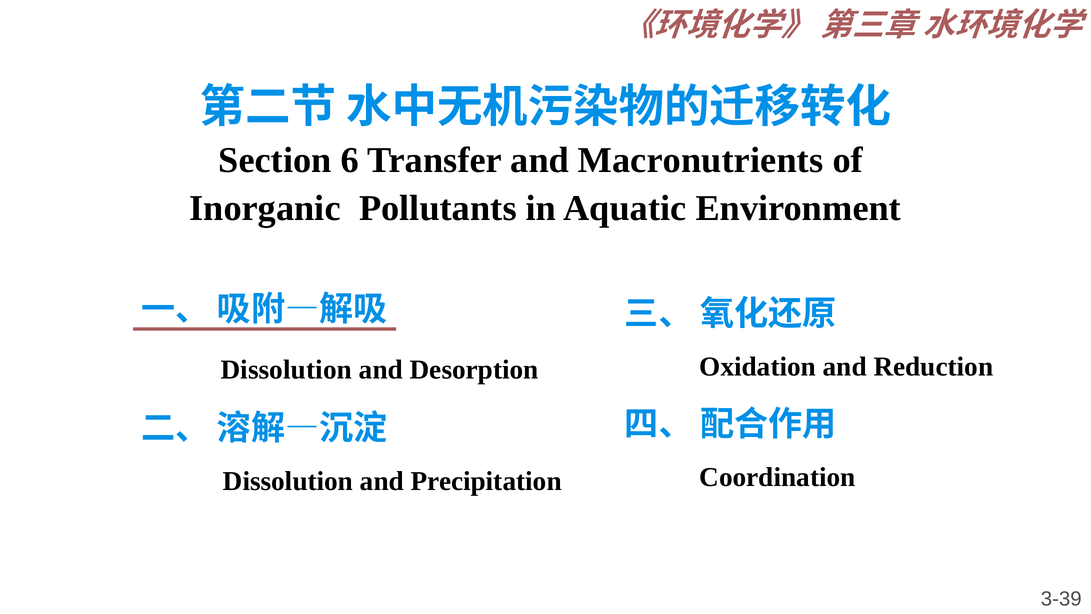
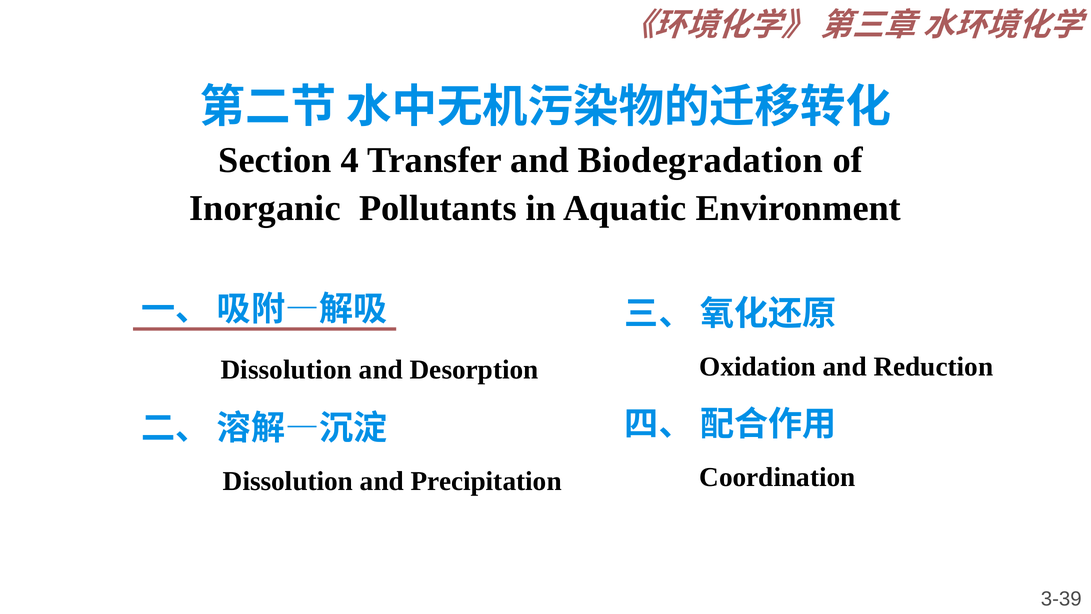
6: 6 -> 4
Macronutrients: Macronutrients -> Biodegradation
